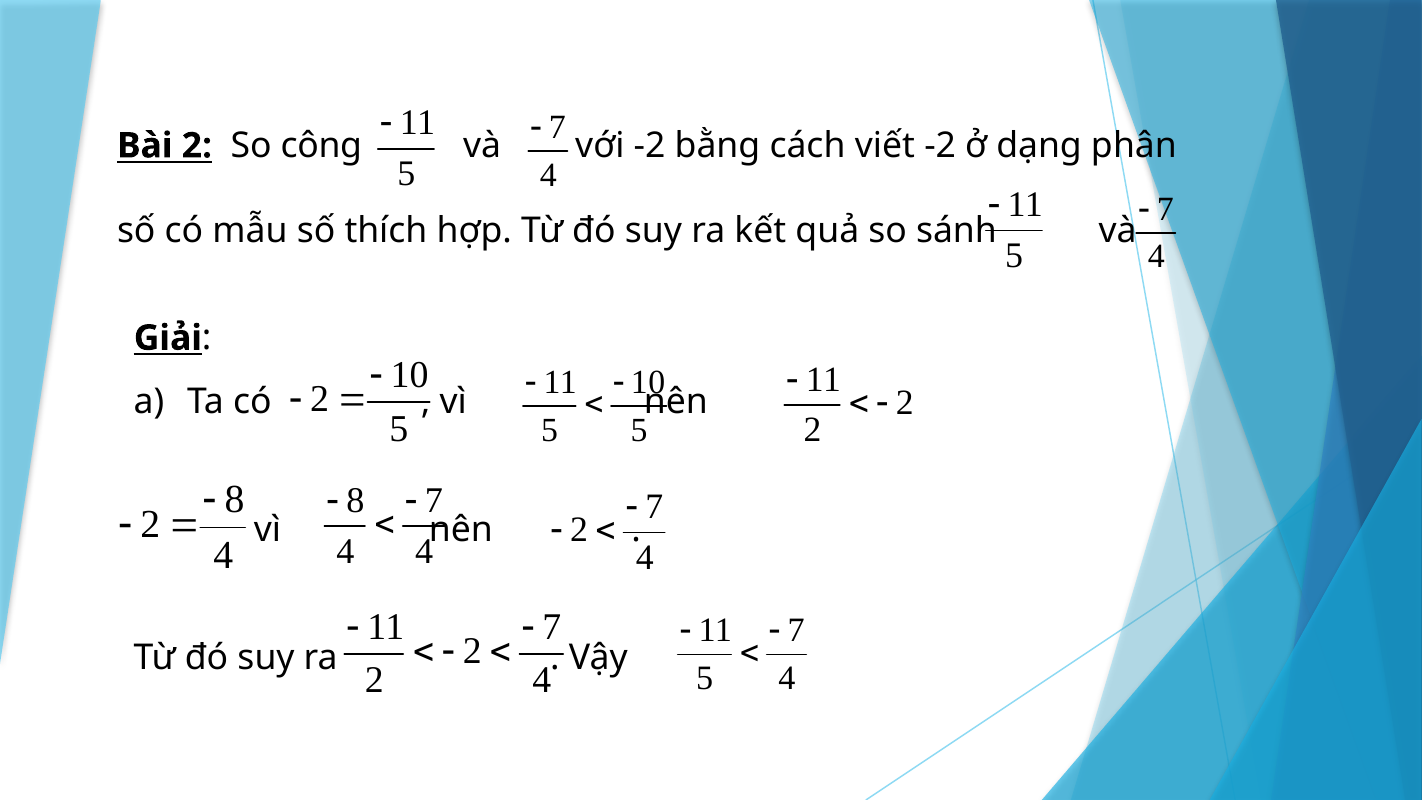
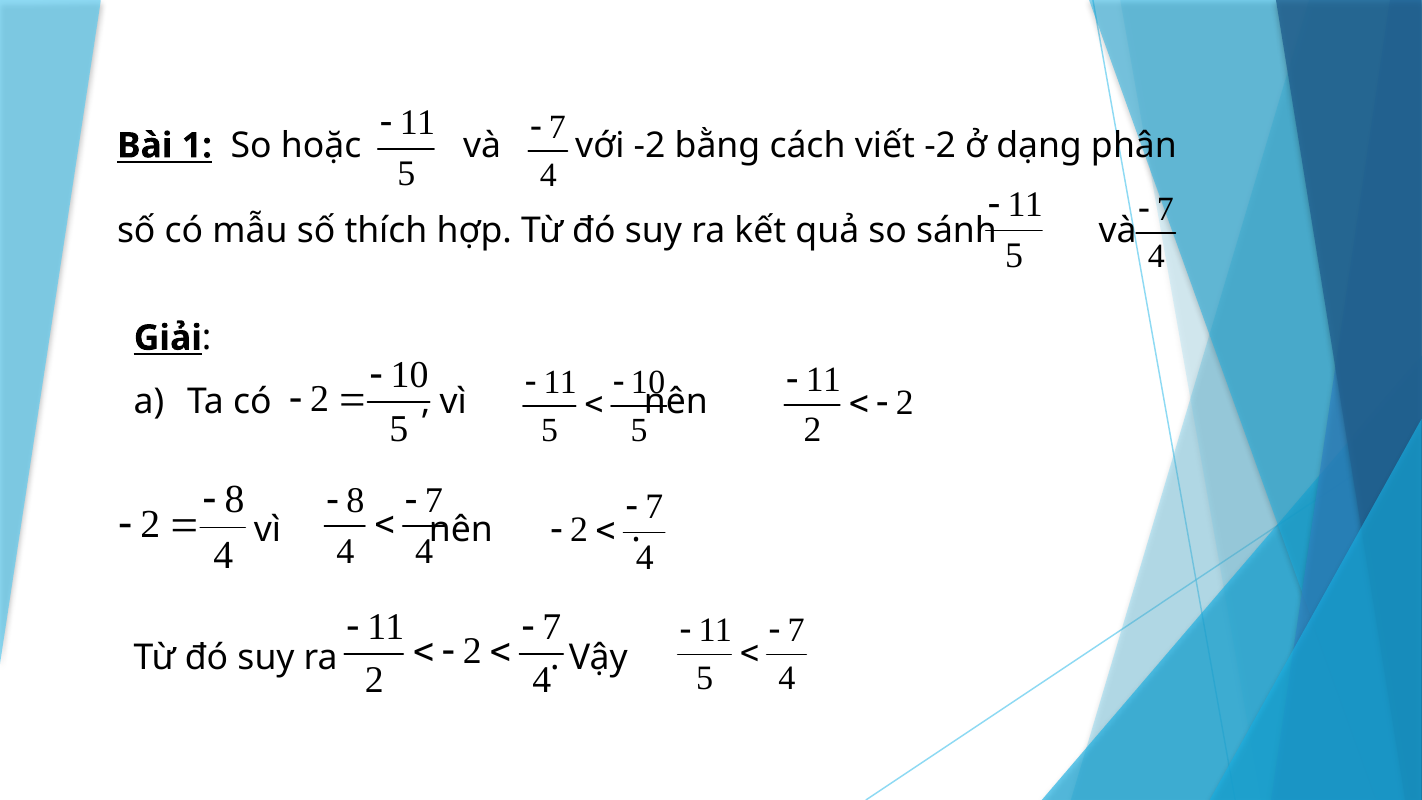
Bài 2: 2 -> 1
công: công -> hoặc
